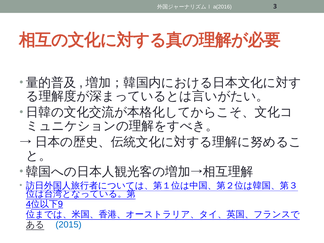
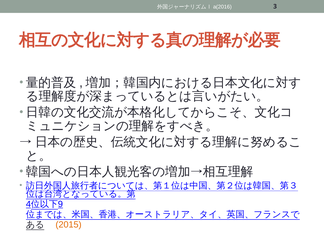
2015 colour: blue -> orange
